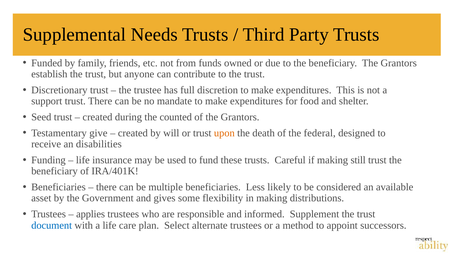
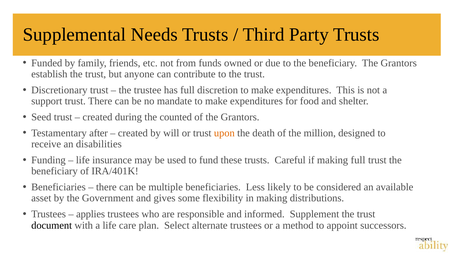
give: give -> after
federal: federal -> million
making still: still -> full
document colour: blue -> black
